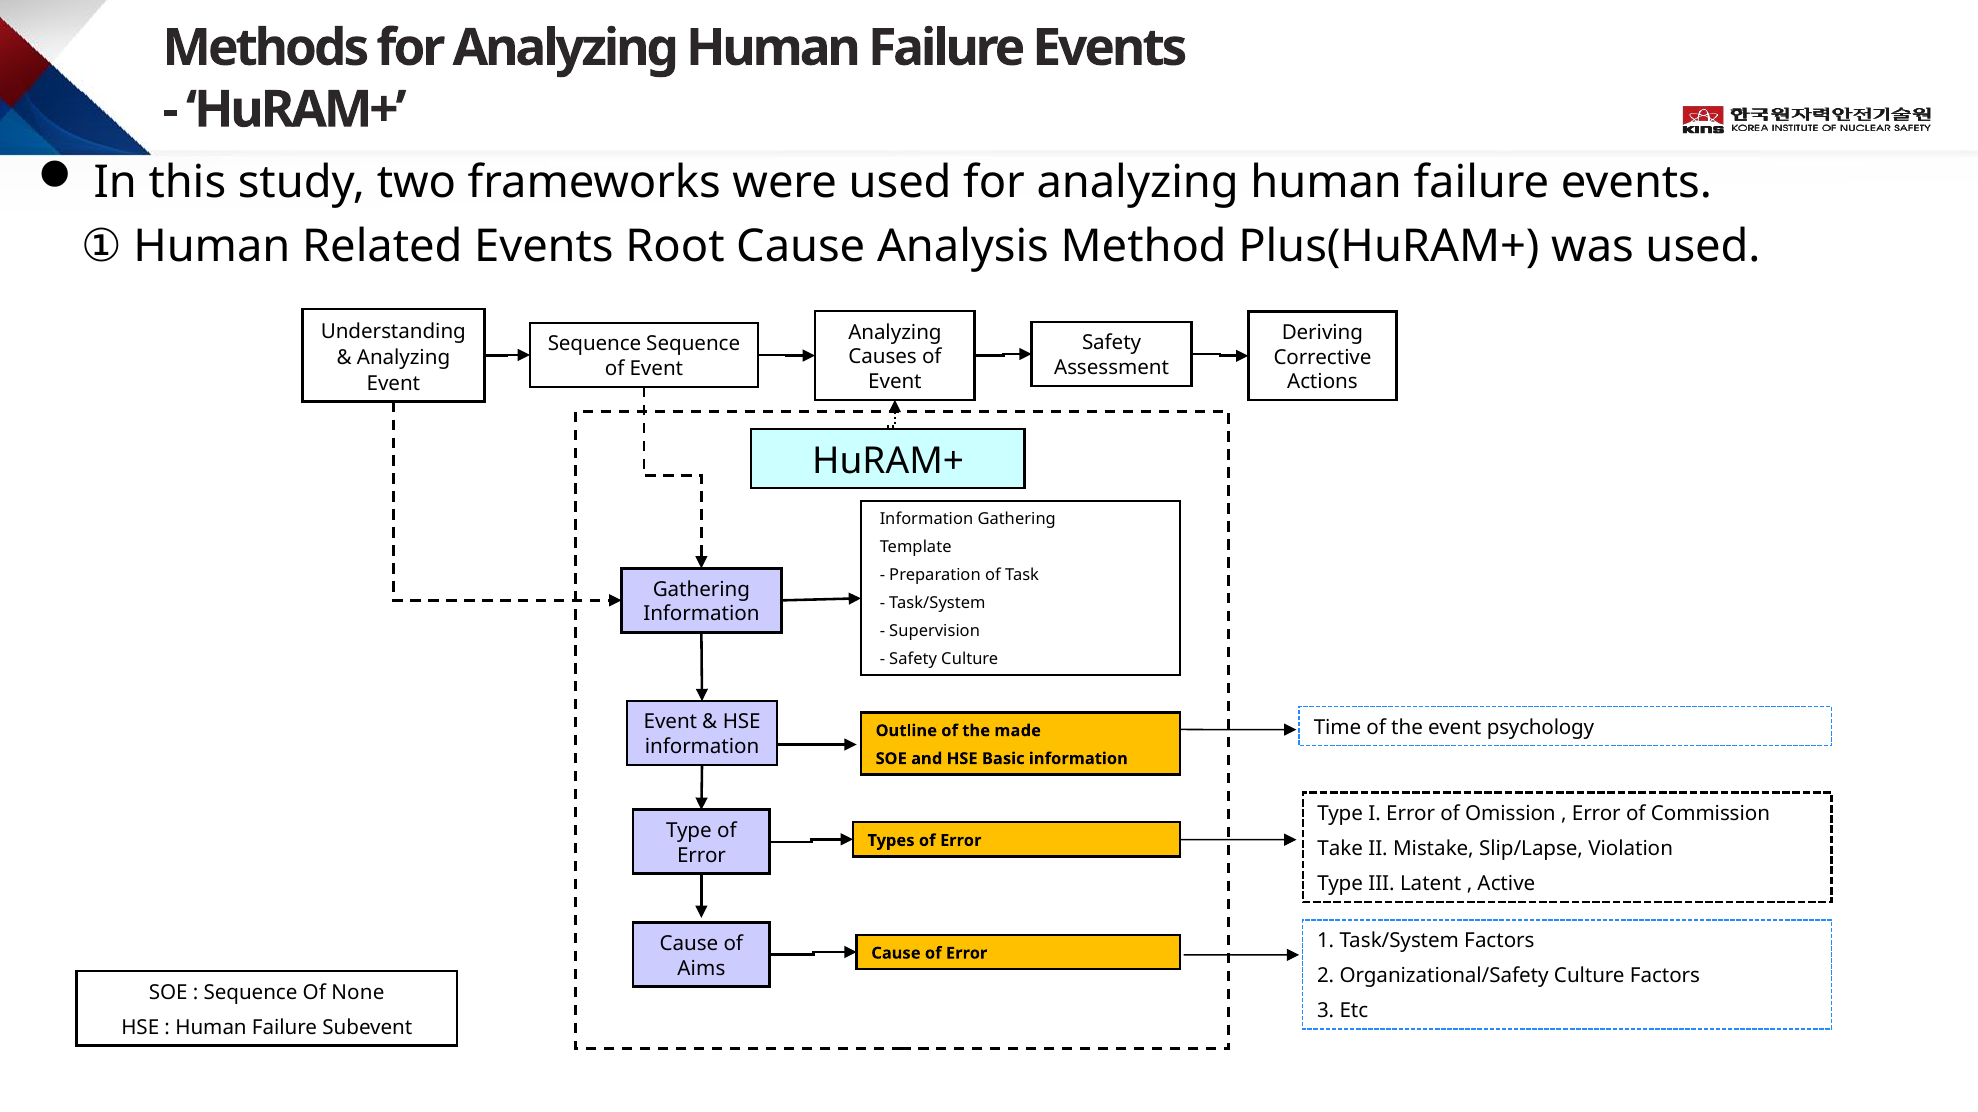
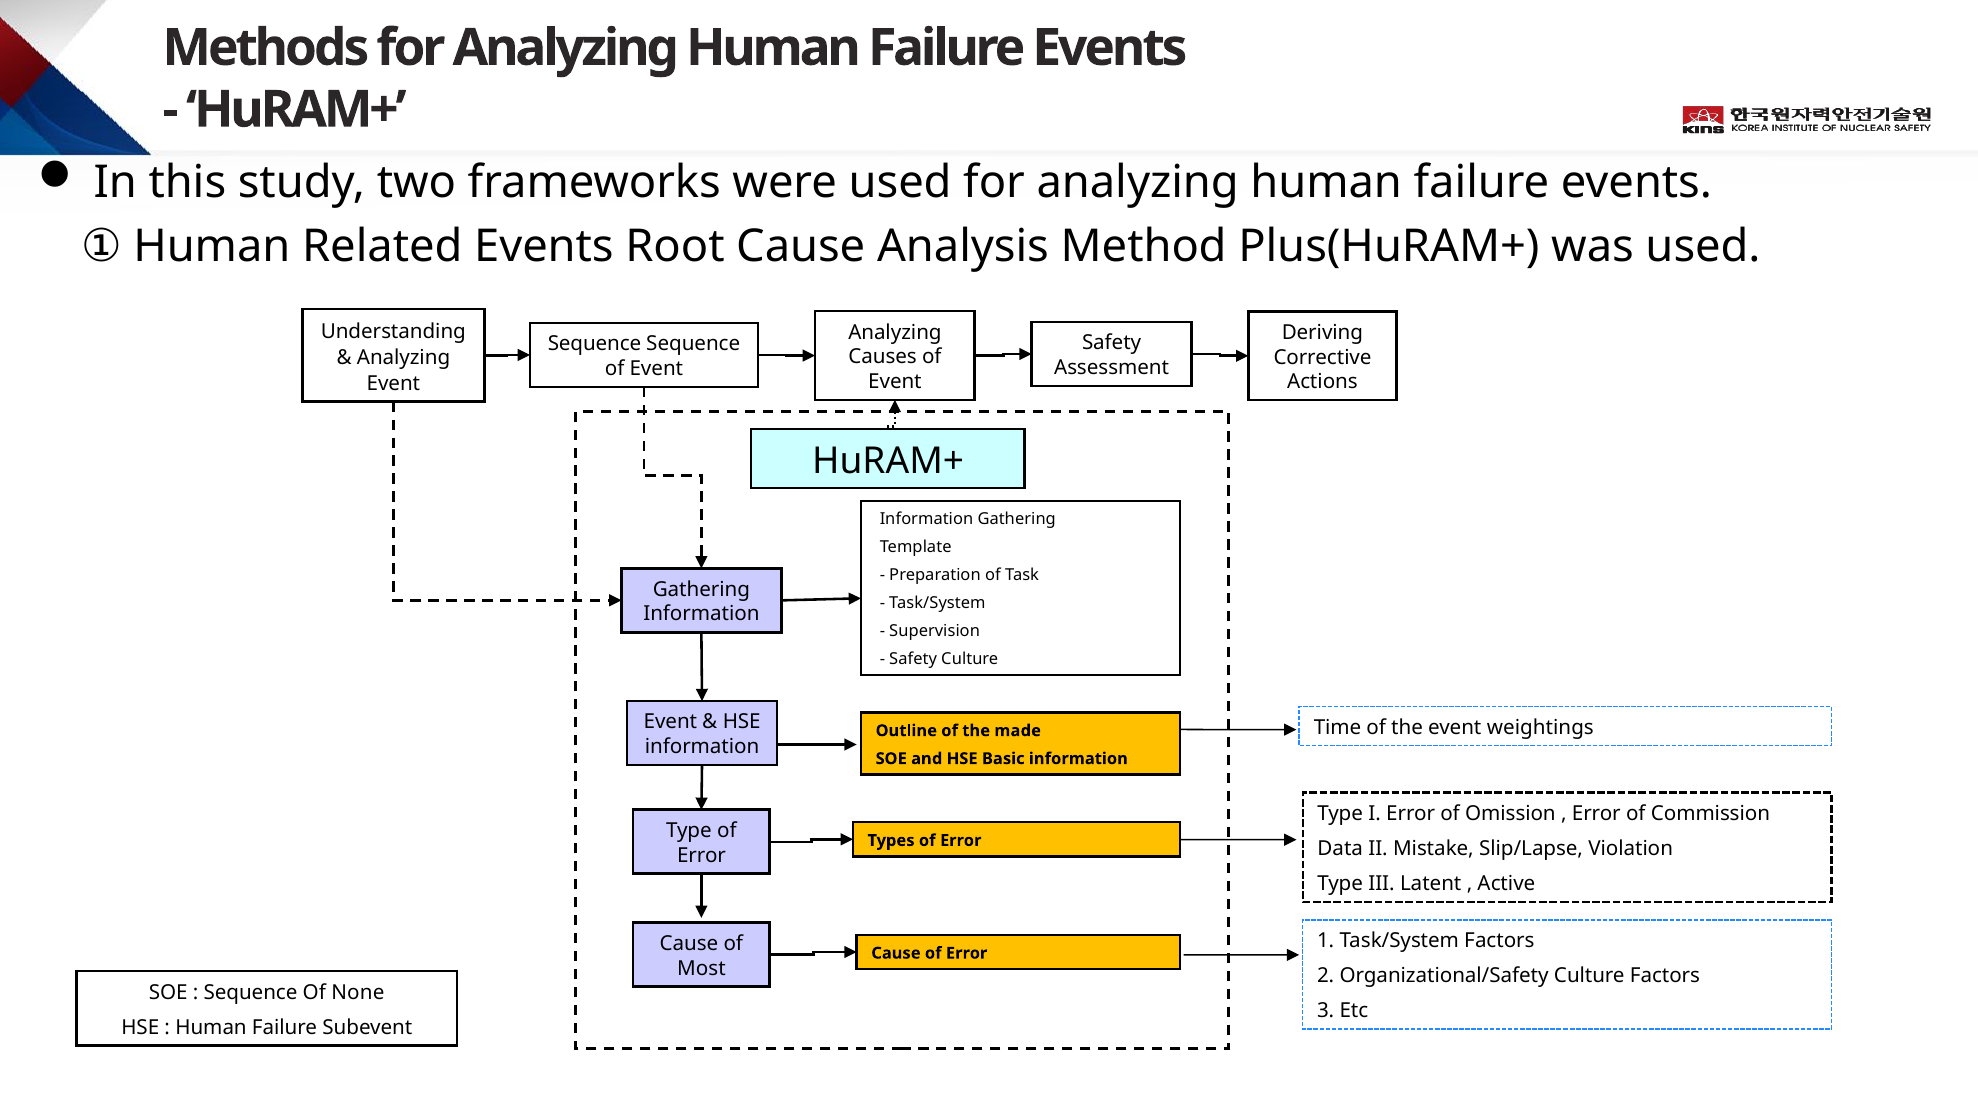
psychology: psychology -> weightings
Take: Take -> Data
Aims: Aims -> Most
